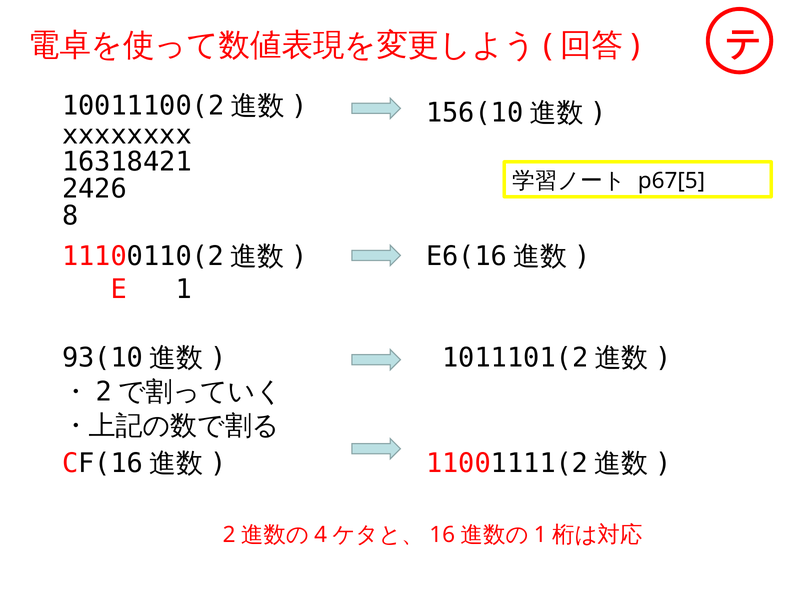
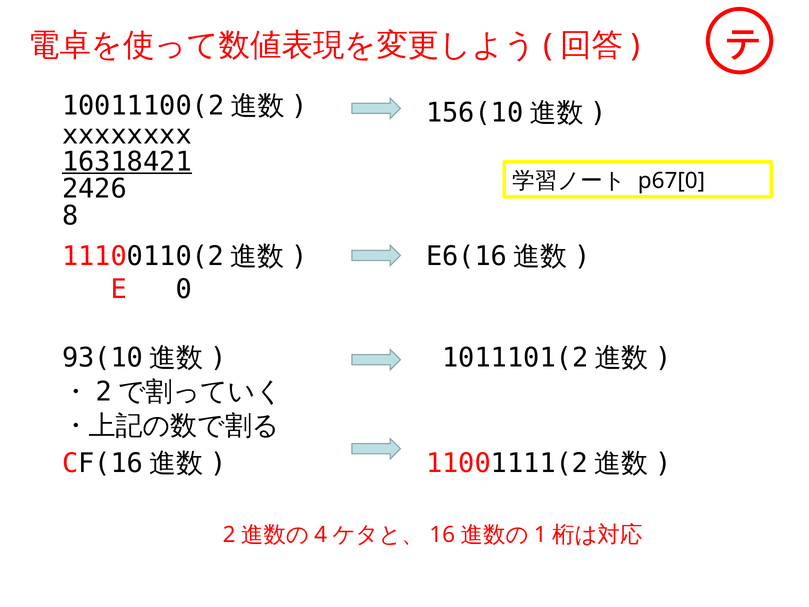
16318421 underline: none -> present
p67[5: p67[5 -> p67[0
1: 1 -> 0
